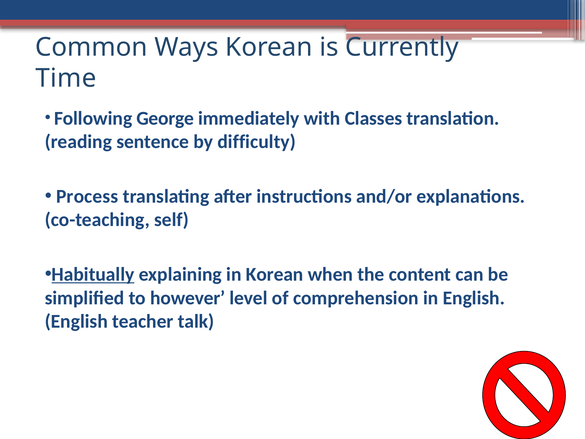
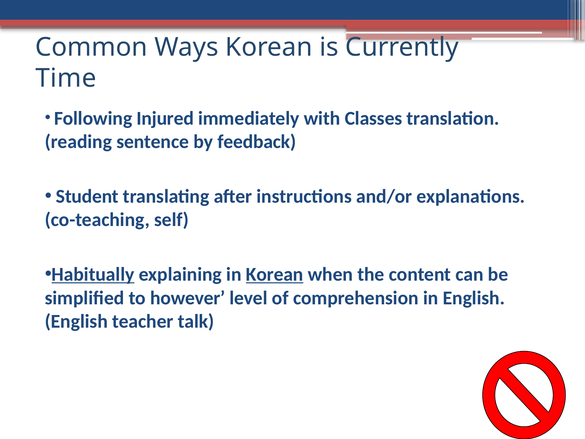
George: George -> Injured
difficulty: difficulty -> feedback
Process: Process -> Student
Korean at (275, 274) underline: none -> present
